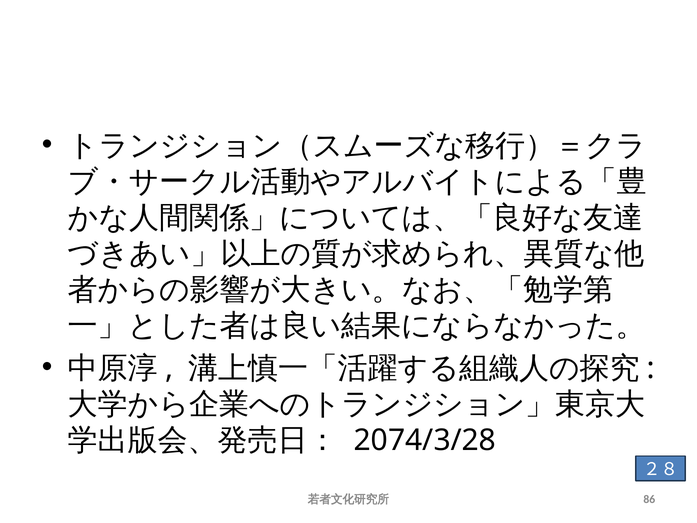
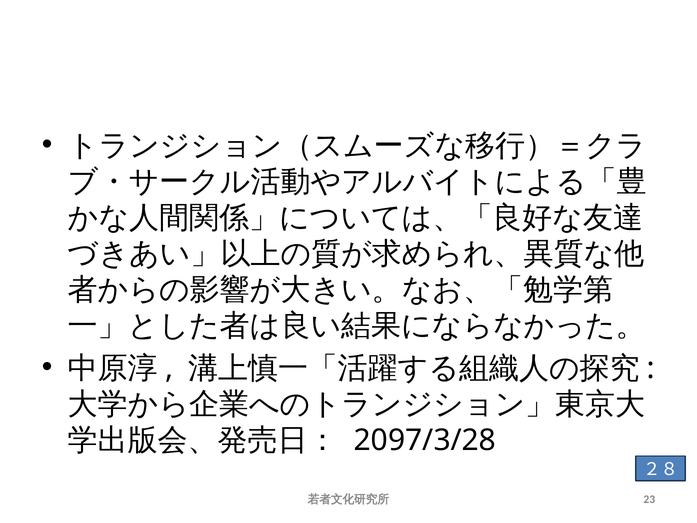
2074/3/28: 2074/3/28 -> 2097/3/28
86: 86 -> 23
